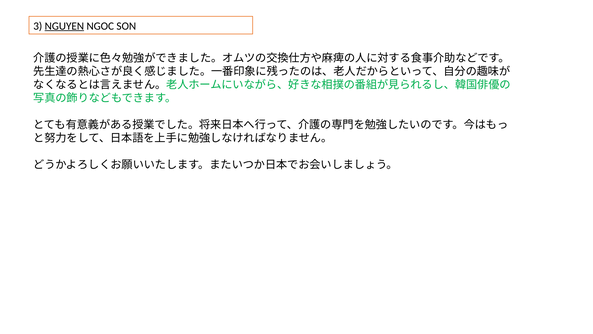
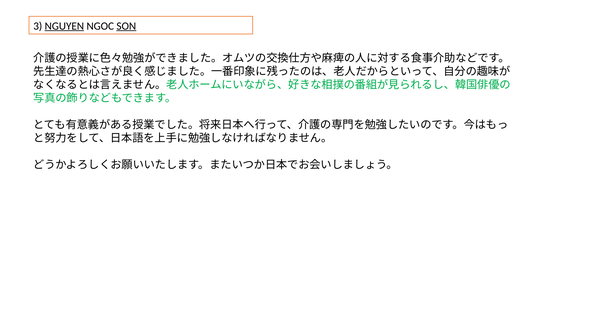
SON underline: none -> present
